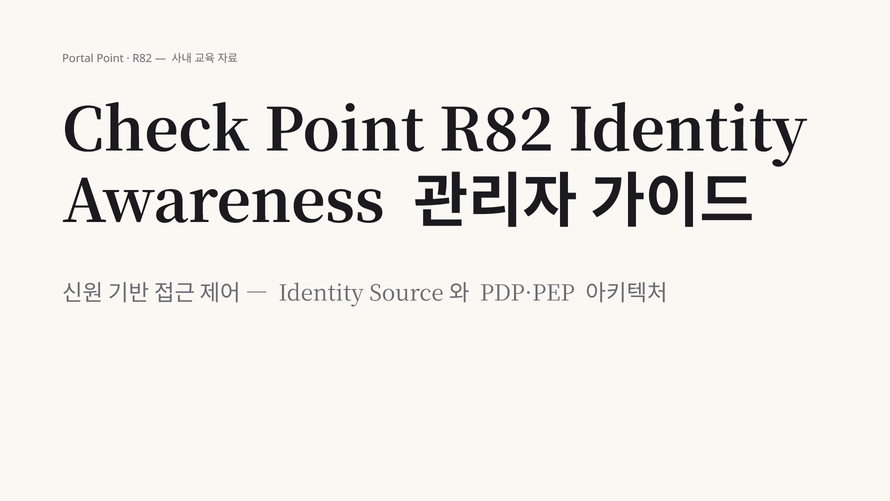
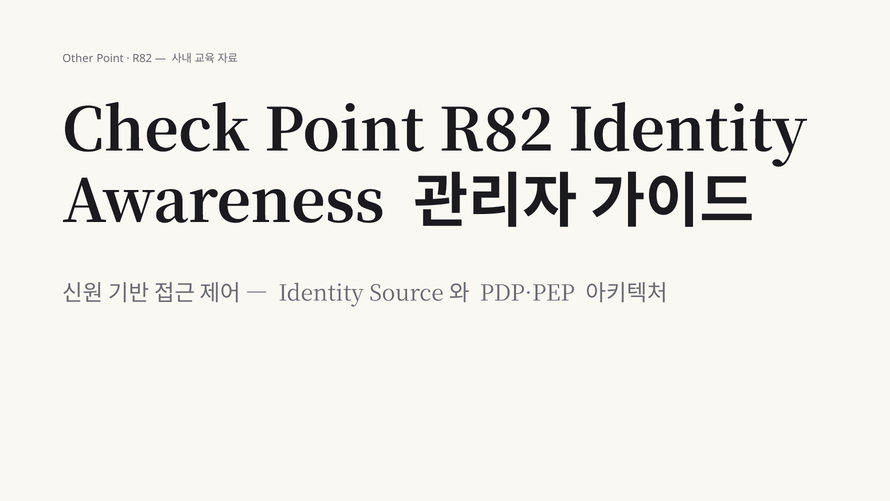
Portal: Portal -> Other
